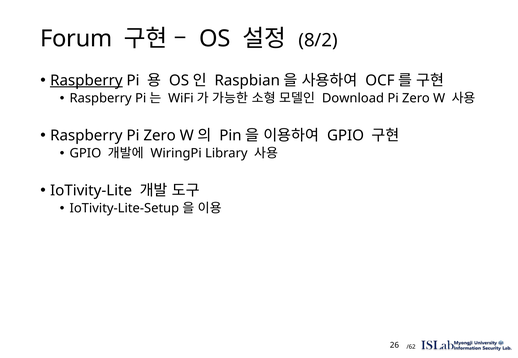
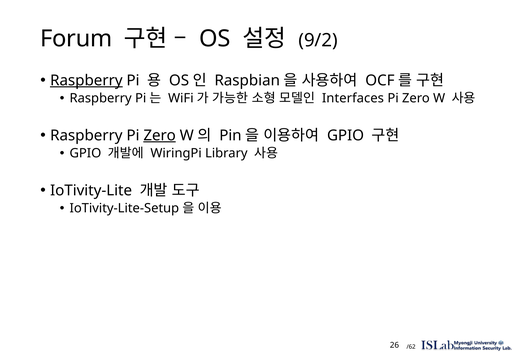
8/2: 8/2 -> 9/2
Download: Download -> Interfaces
Zero at (160, 136) underline: none -> present
